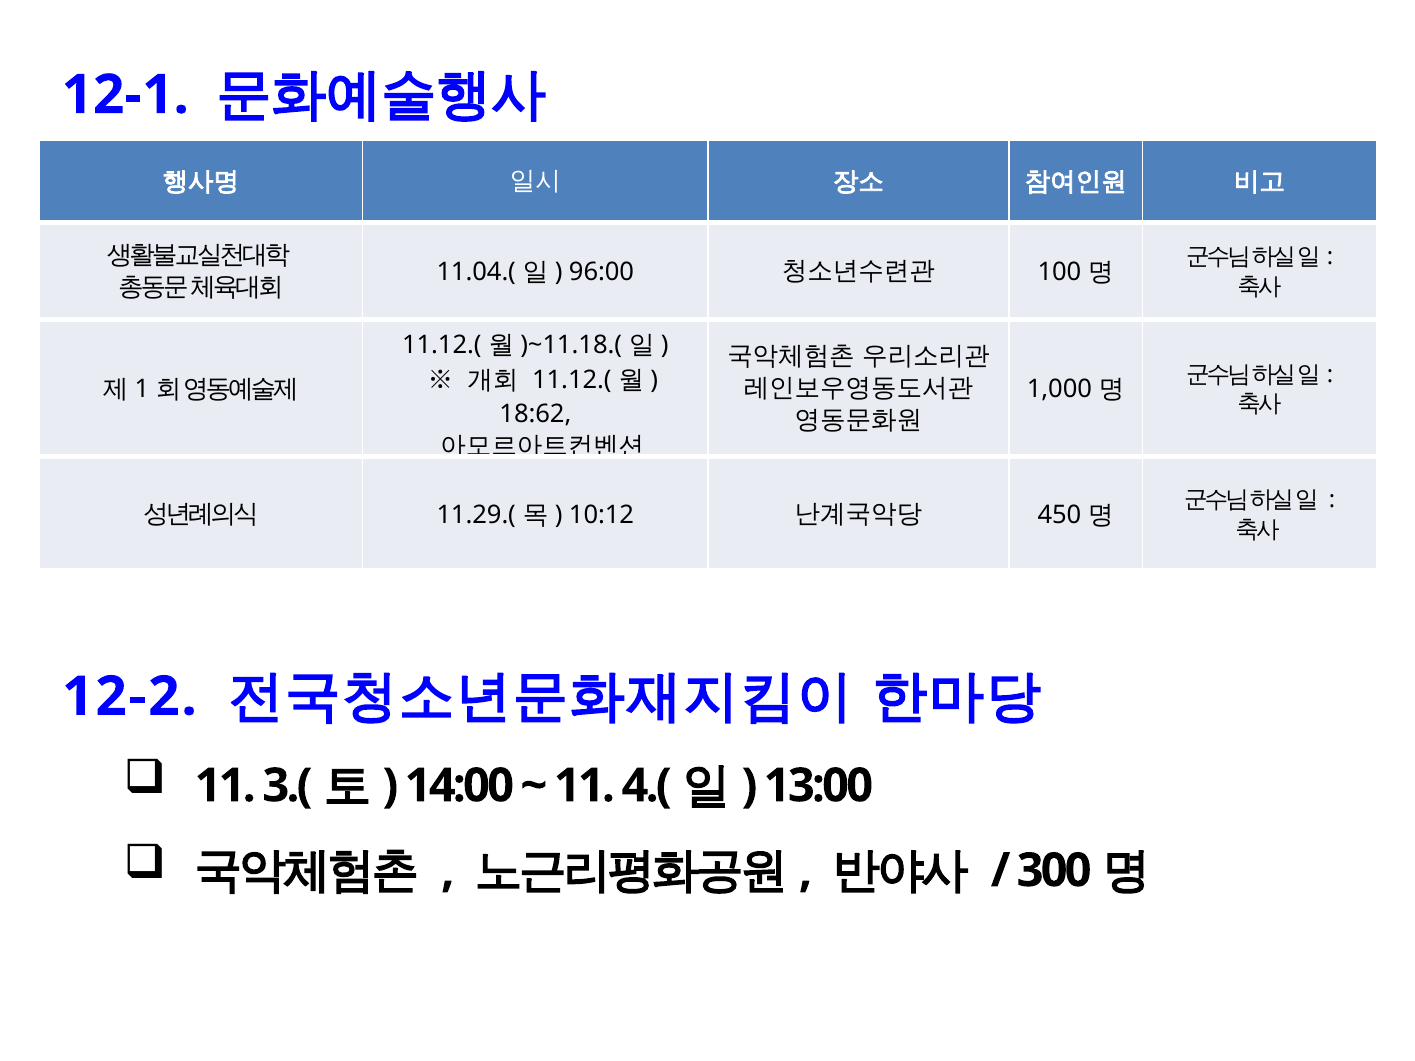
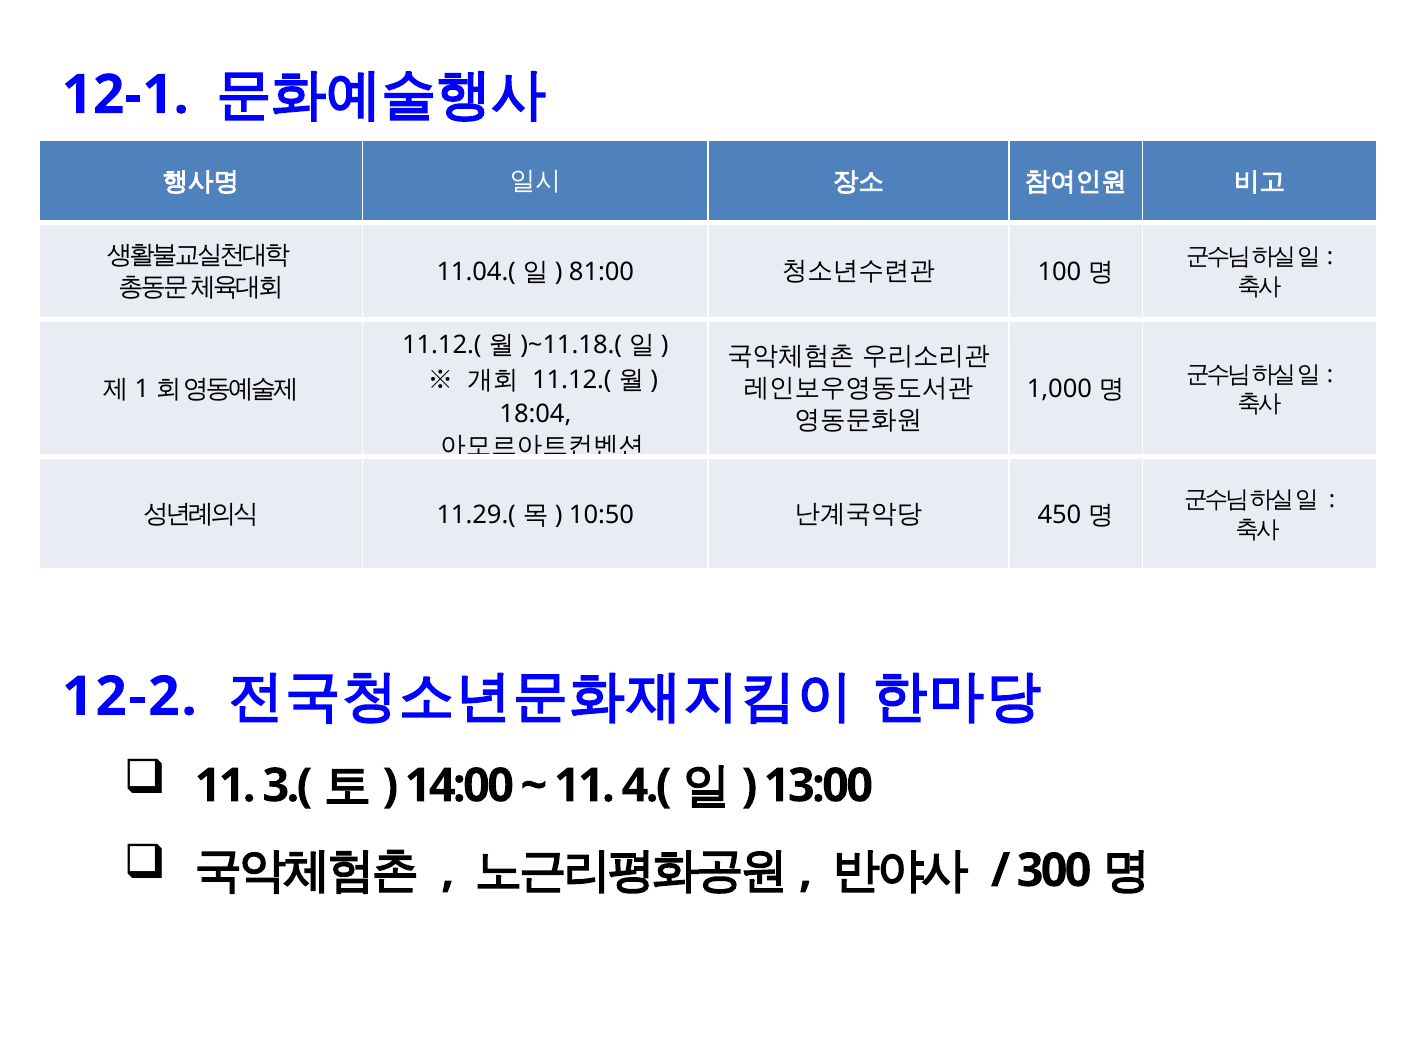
96:00: 96:00 -> 81:00
18:62: 18:62 -> 18:04
10:12: 10:12 -> 10:50
